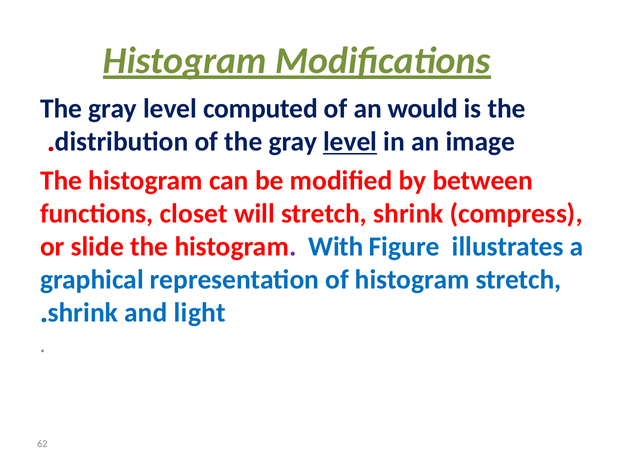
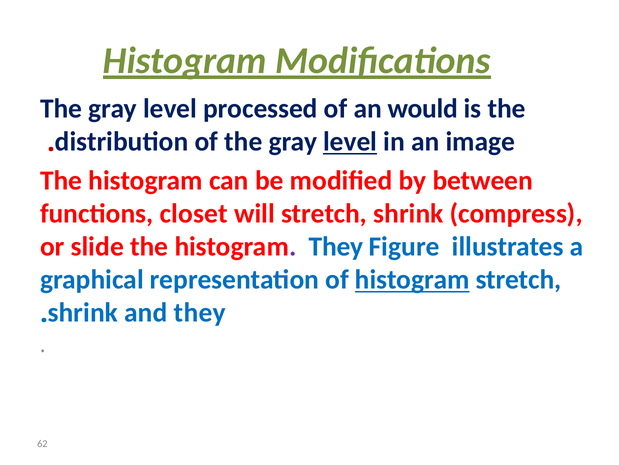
computed: computed -> processed
histogram With: With -> They
histogram at (412, 279) underline: none -> present
and light: light -> they
